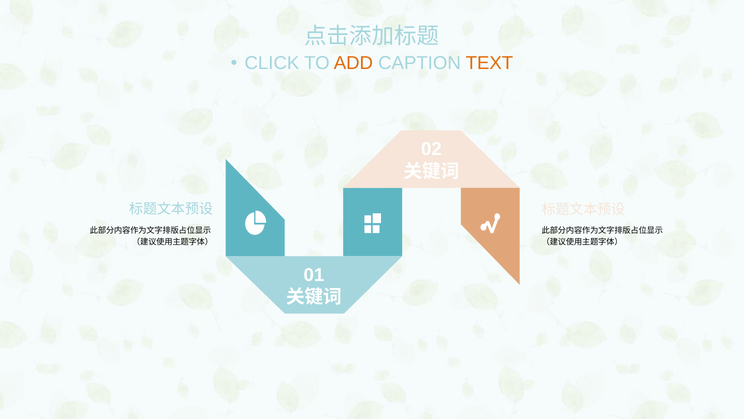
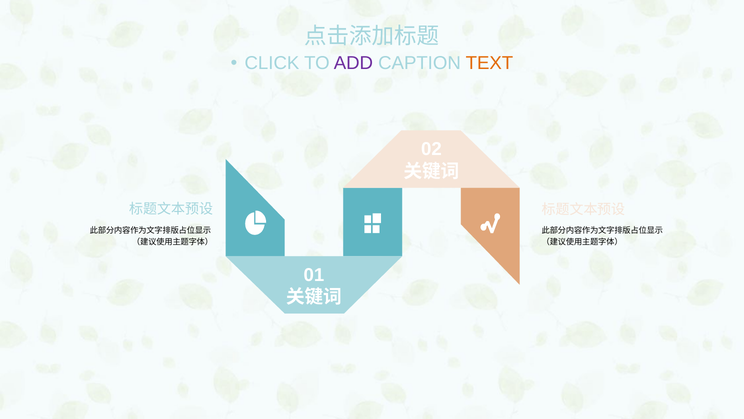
ADD colour: orange -> purple
